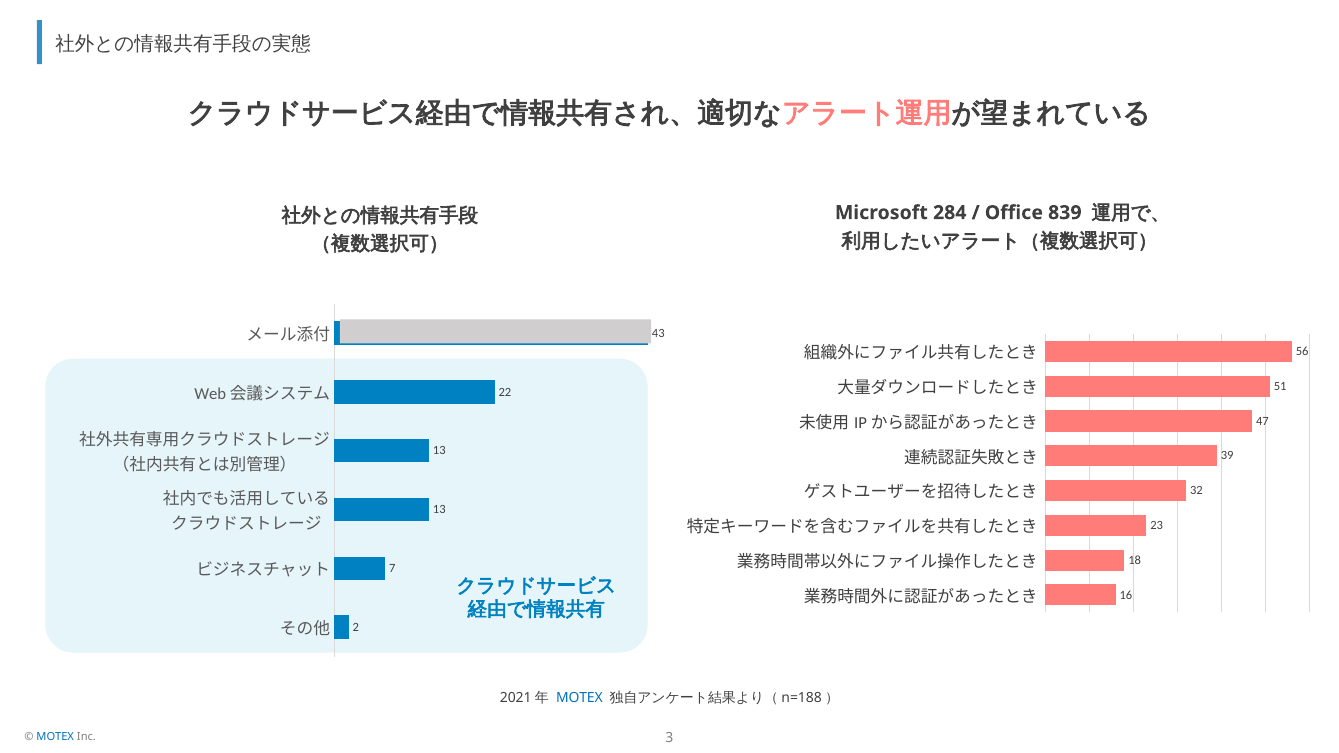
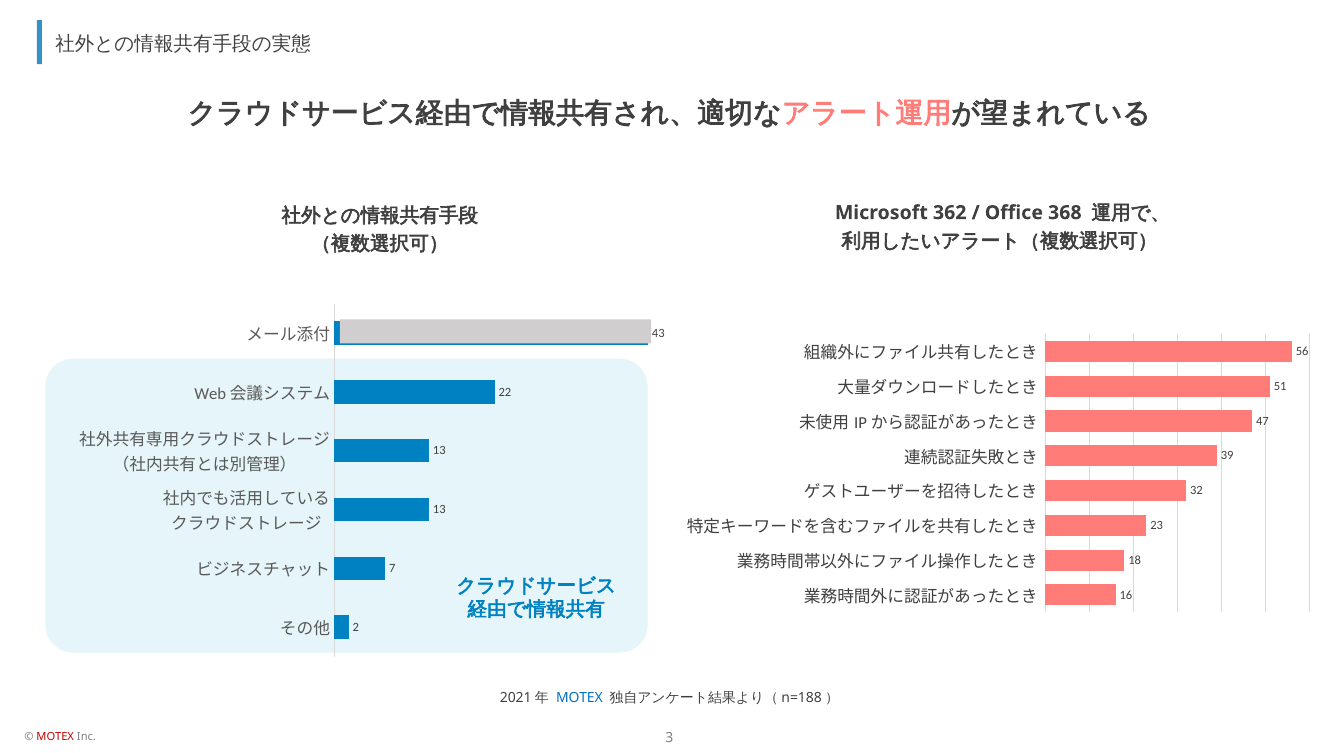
284: 284 -> 362
839: 839 -> 368
MOTEX at (55, 737) colour: blue -> red
